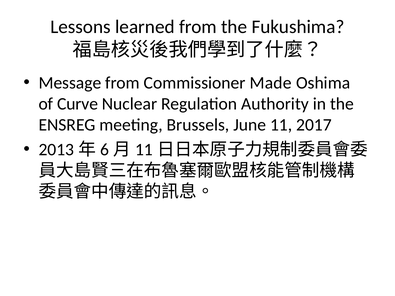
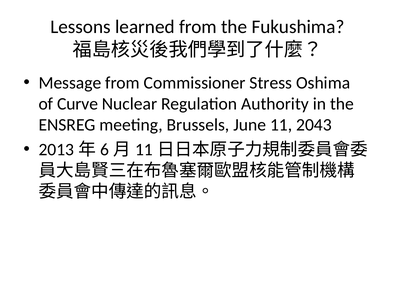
Made: Made -> Stress
2017: 2017 -> 2043
